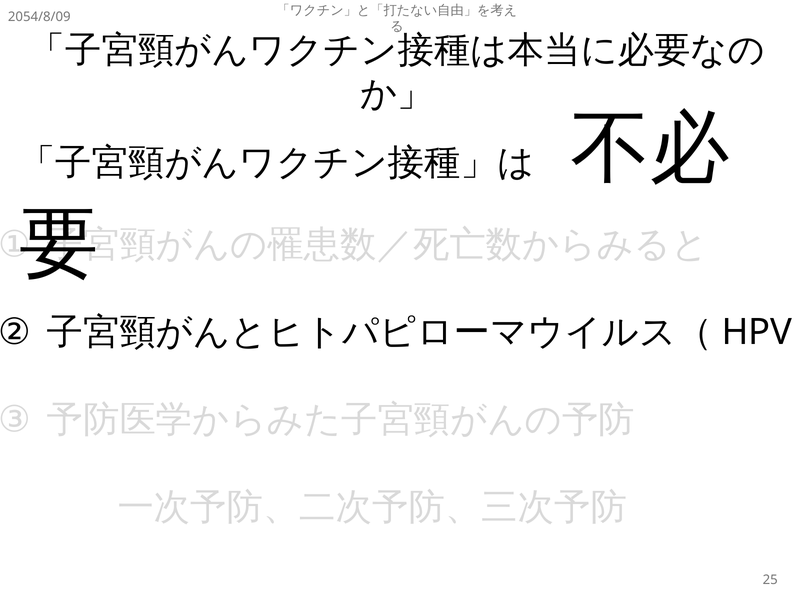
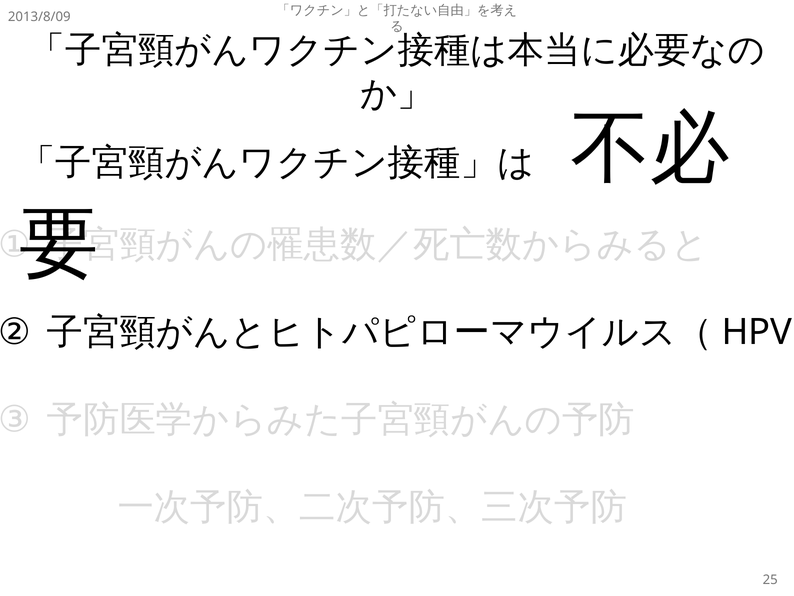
2054/8/09: 2054/8/09 -> 2013/8/09
